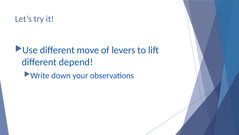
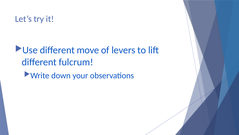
depend: depend -> fulcrum
